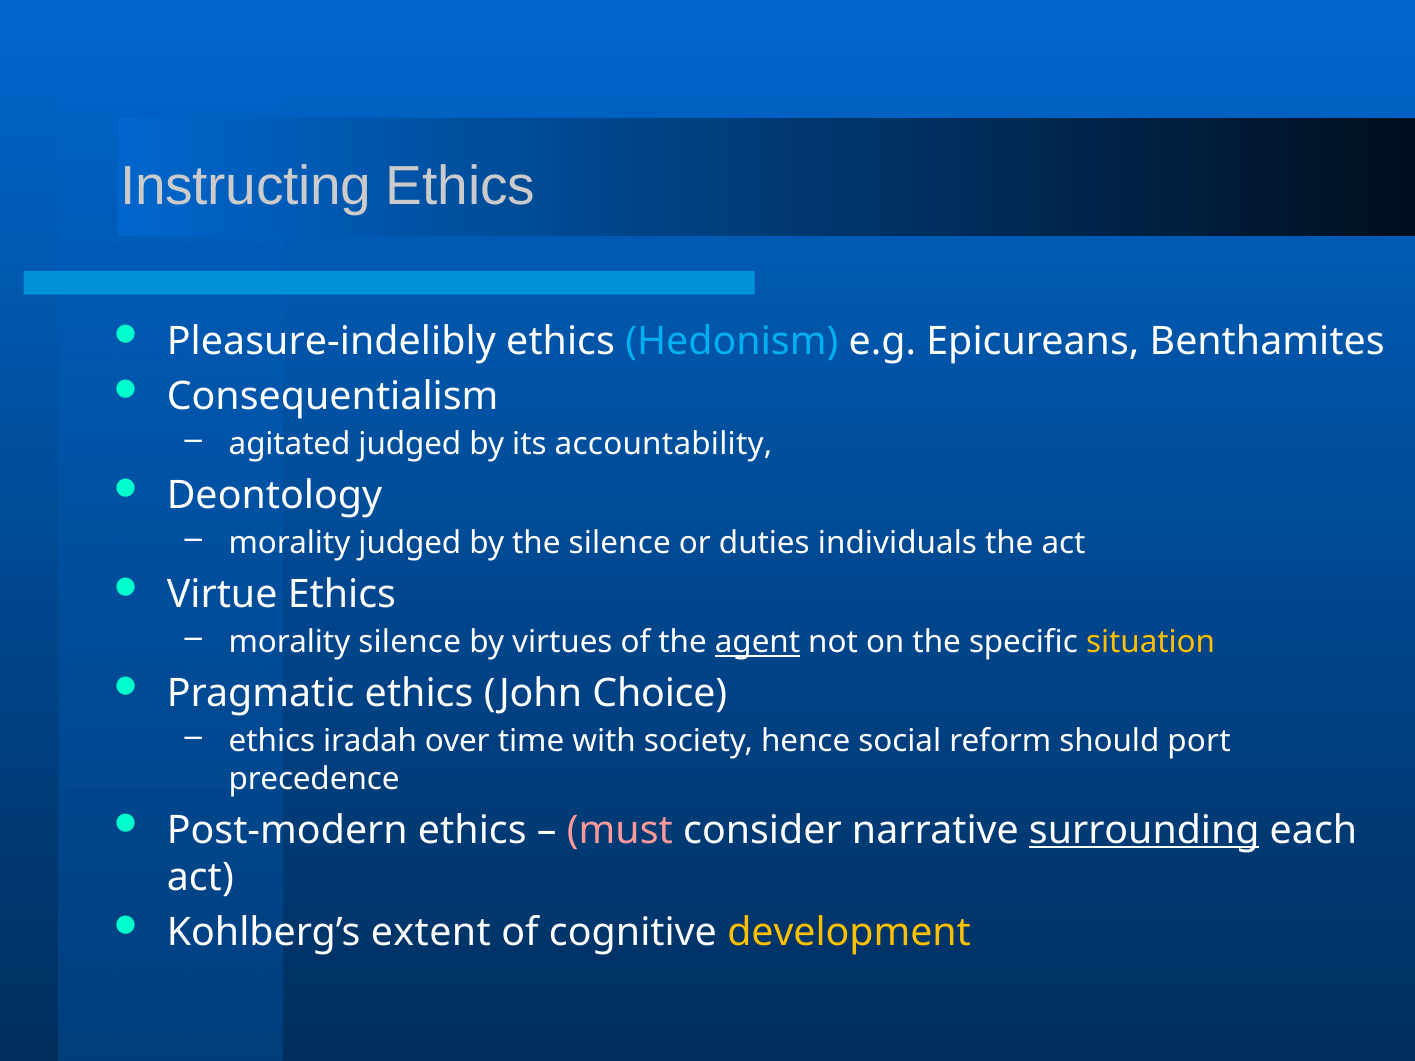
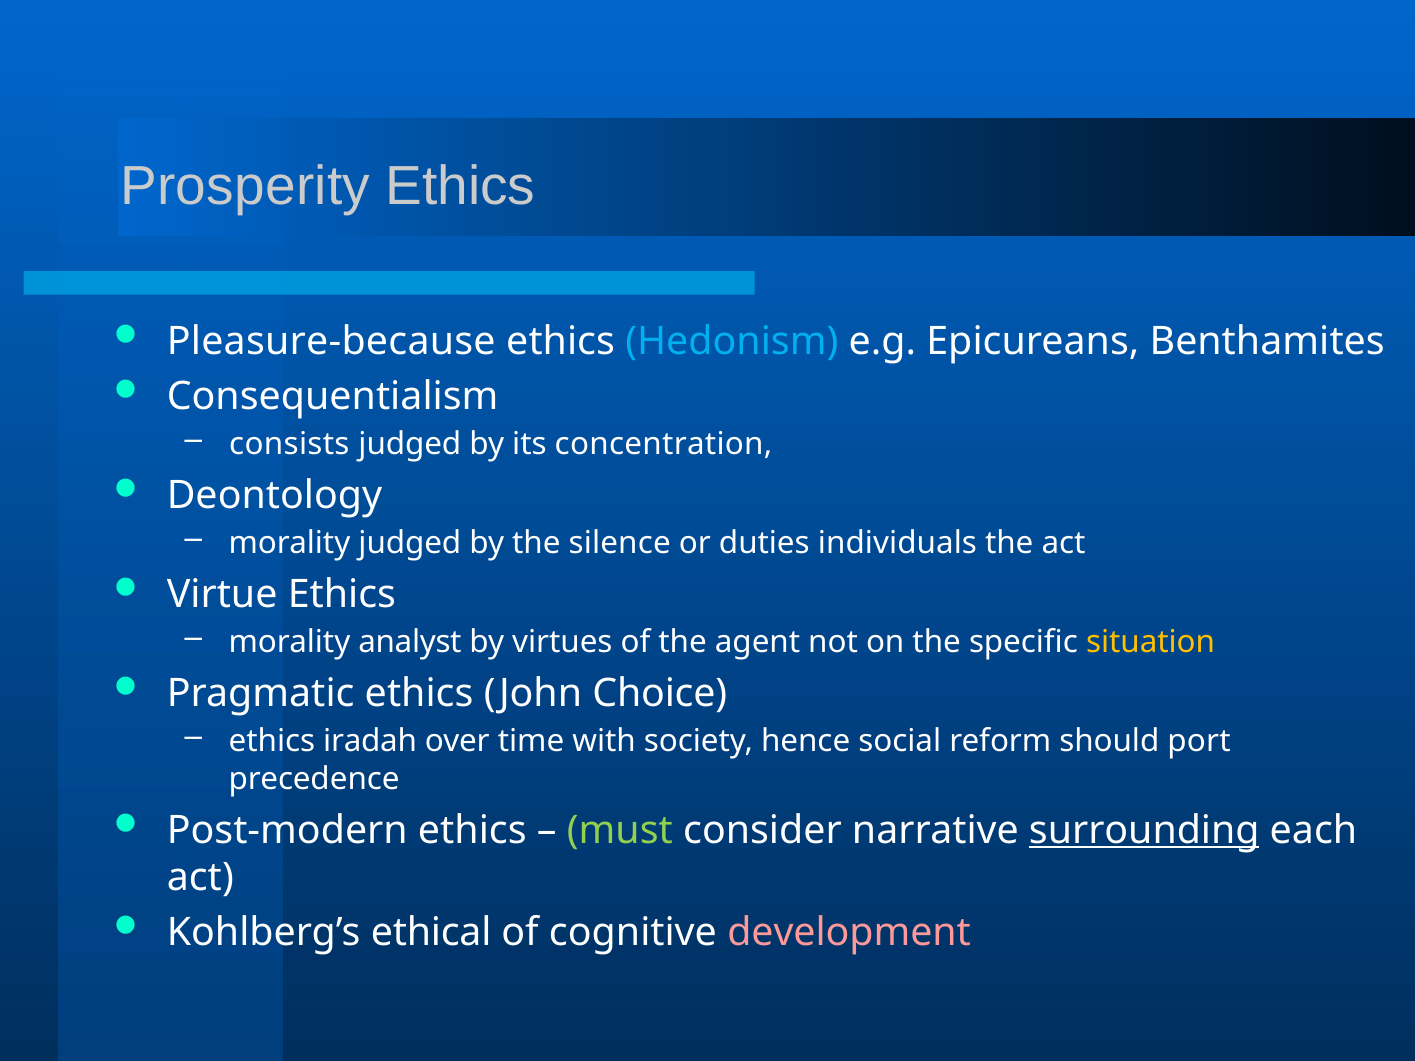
Instructing: Instructing -> Prosperity
Pleasure-indelibly: Pleasure-indelibly -> Pleasure-because
agitated: agitated -> consists
accountability: accountability -> concentration
morality silence: silence -> analyst
agent underline: present -> none
must colour: pink -> light green
extent: extent -> ethical
development colour: yellow -> pink
